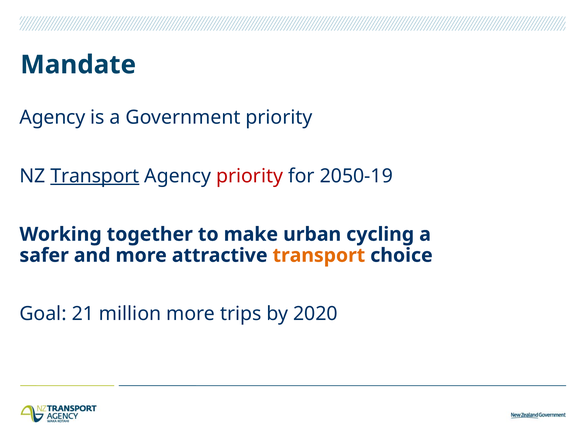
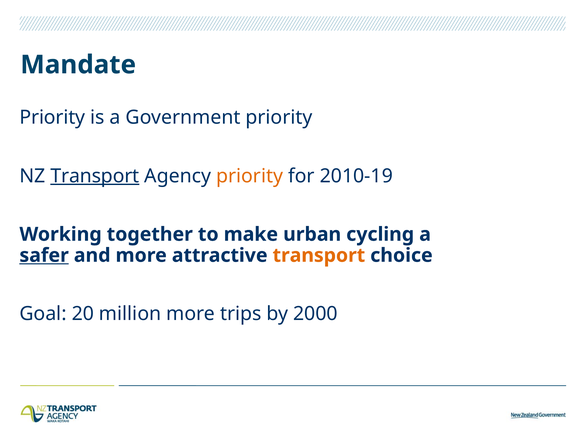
Agency at (52, 117): Agency -> Priority
priority at (250, 176) colour: red -> orange
2050-19: 2050-19 -> 2010-19
safer underline: none -> present
21: 21 -> 20
2020: 2020 -> 2000
